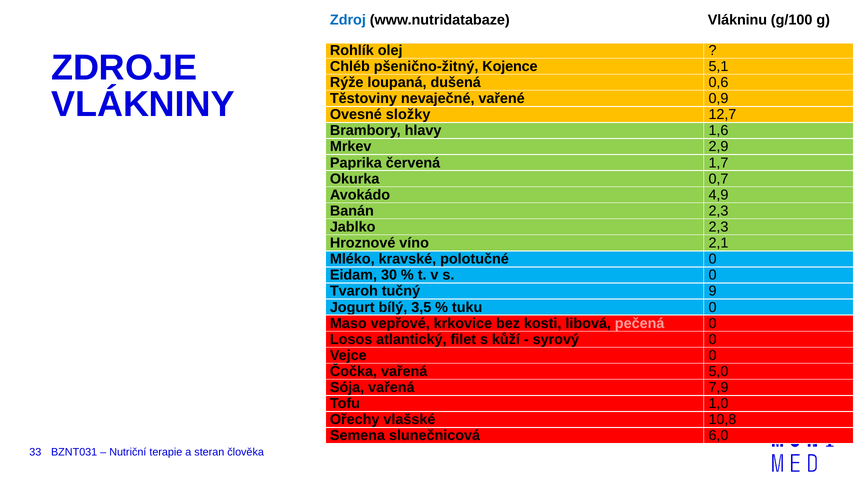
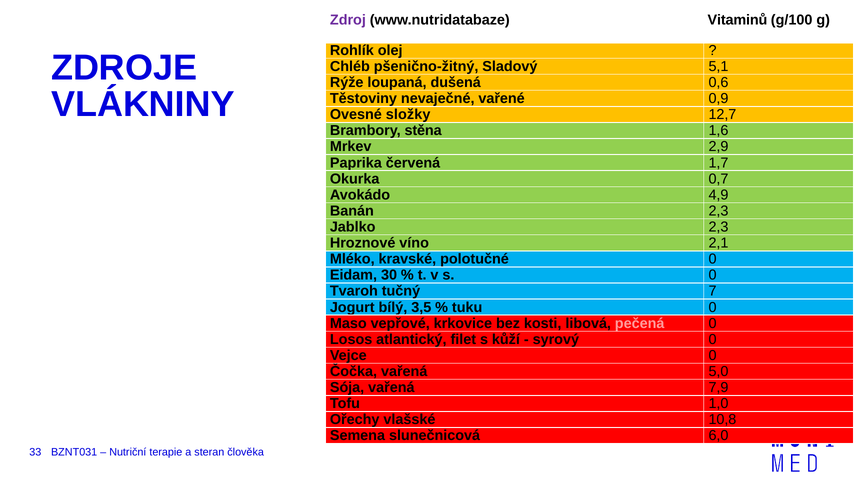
Zdroj colour: blue -> purple
Vlákninu: Vlákninu -> Vitaminů
Kojence: Kojence -> Sladový
hlavy: hlavy -> stěna
9: 9 -> 7
